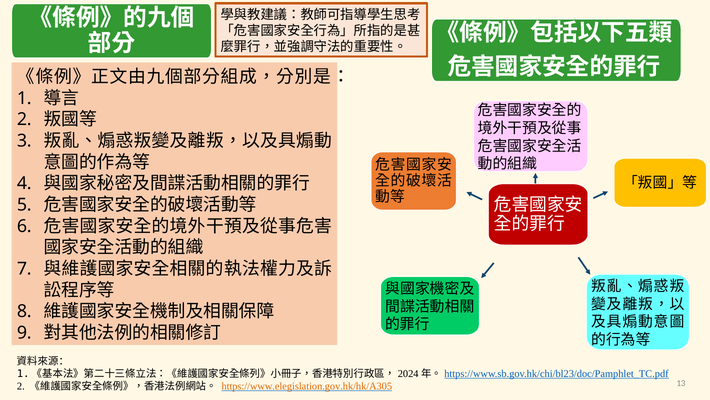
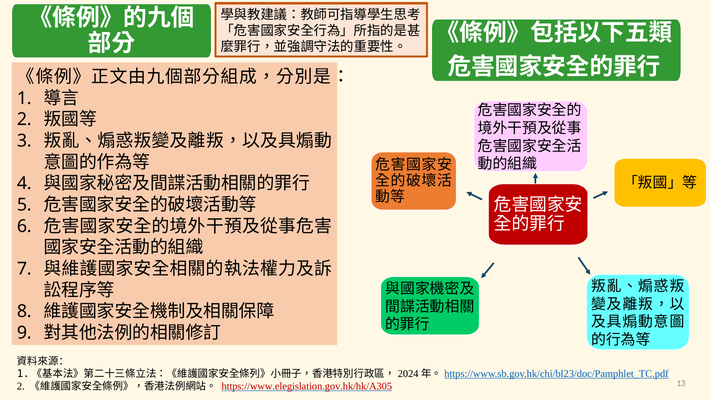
https://www.elegislation.gov.hk/hk/A305 colour: orange -> red
